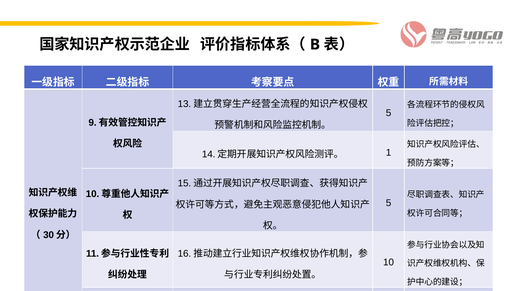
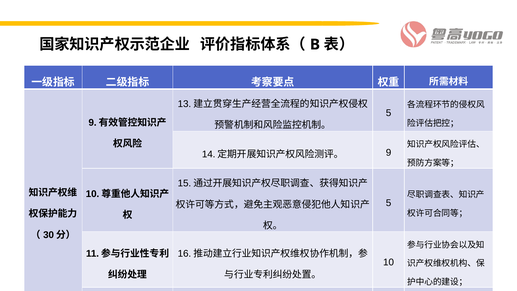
1: 1 -> 9
